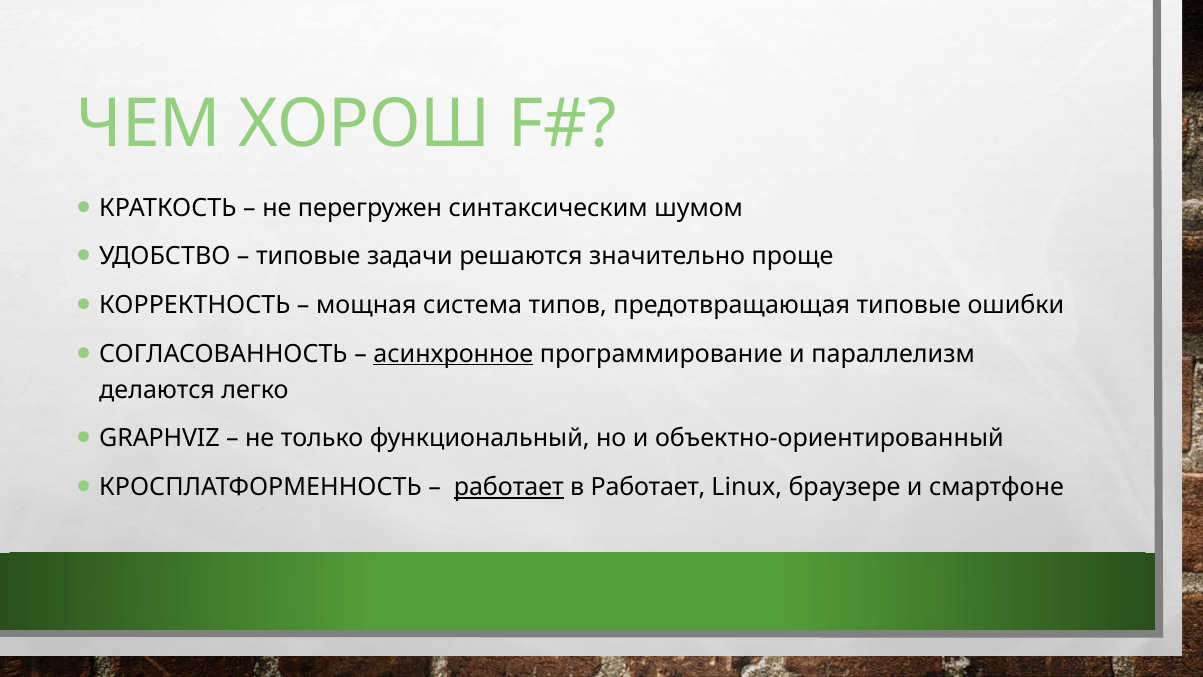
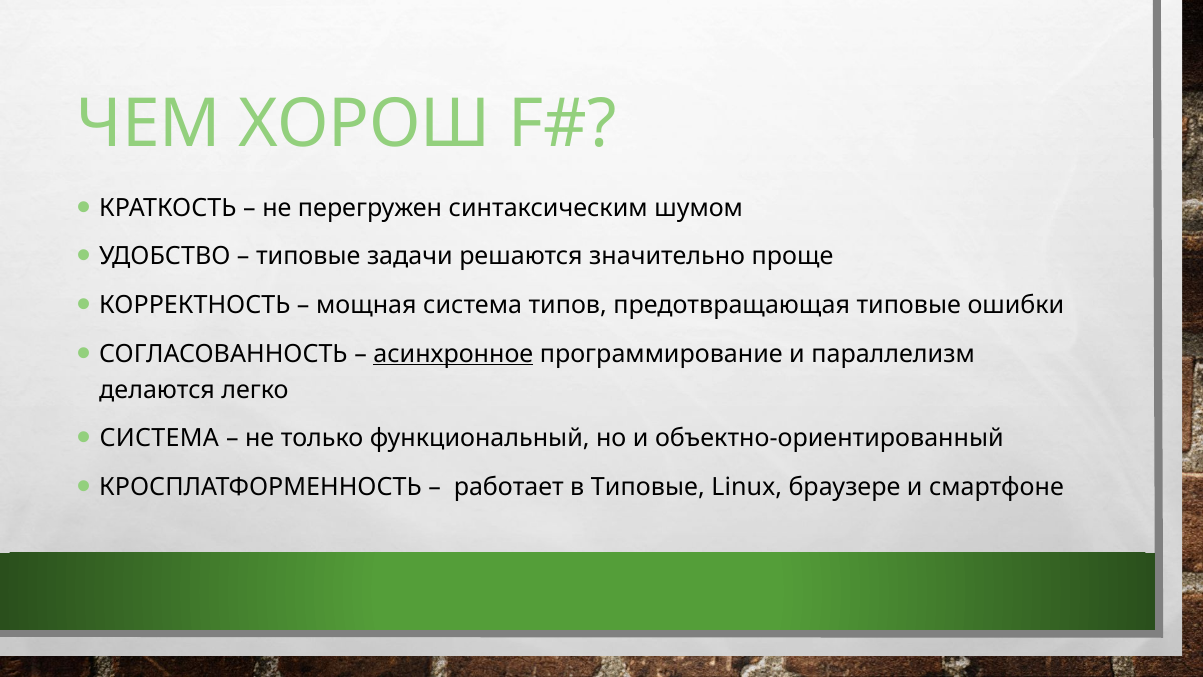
GRAPHVIZ at (159, 438): GRAPHVIZ -> СИСТЕМА
работает at (509, 487) underline: present -> none
в Работает: Работает -> Типовые
